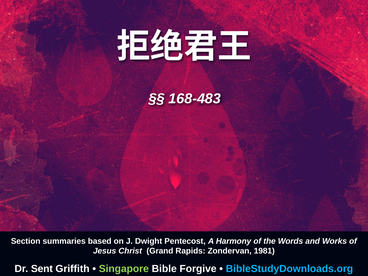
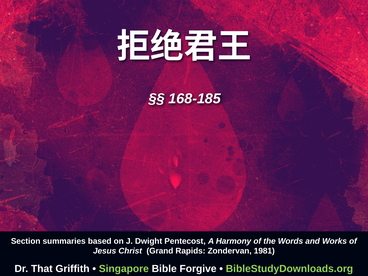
168-483: 168-483 -> 168-185
Dr Sent: Sent -> That
BibleStudyDownloads.org colour: light blue -> light green
